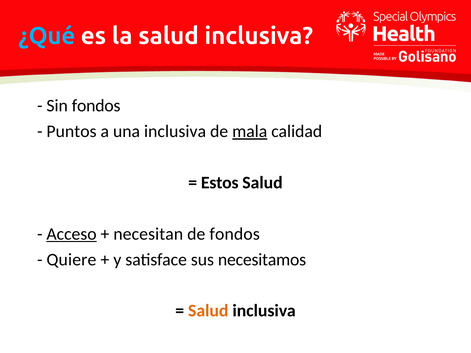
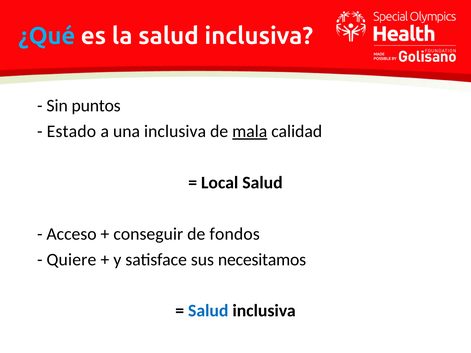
Sin fondos: fondos -> puntos
Puntos: Puntos -> Estado
Estos: Estos -> Local
Acceso underline: present -> none
necesitan: necesitan -> conseguir
Salud at (208, 311) colour: orange -> blue
